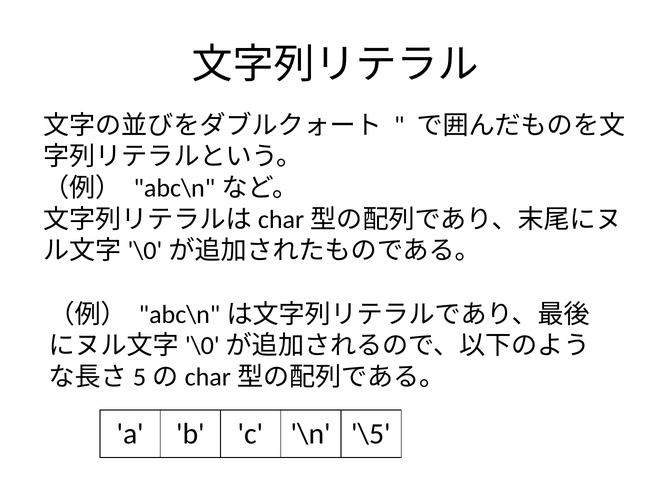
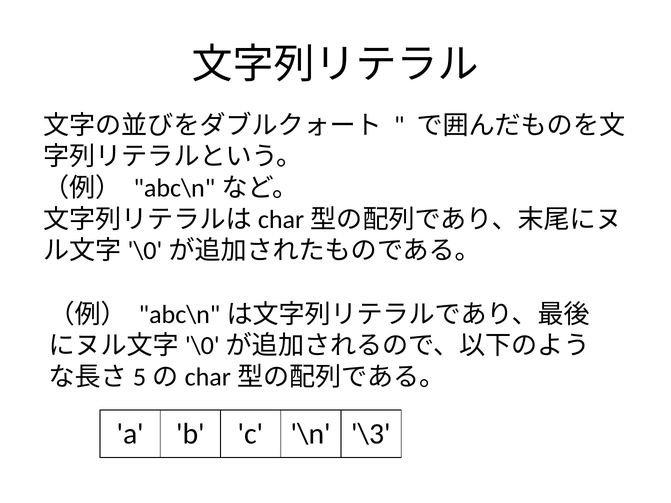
\5: \5 -> \3
